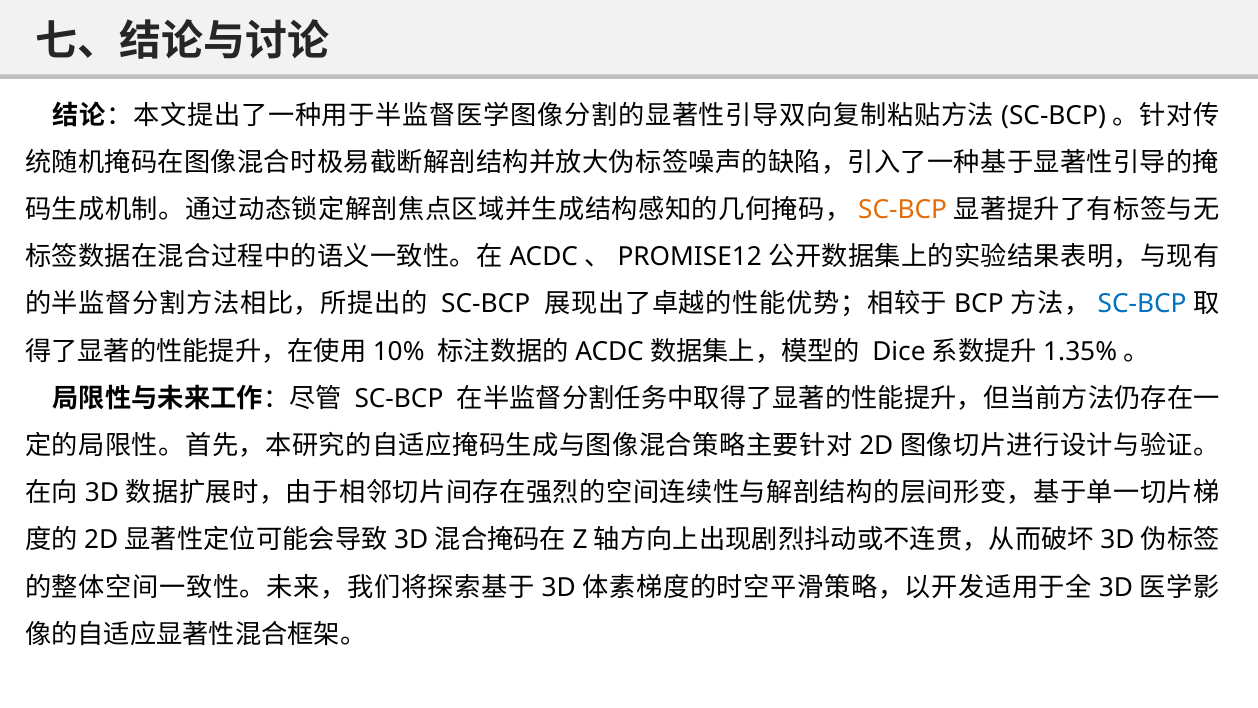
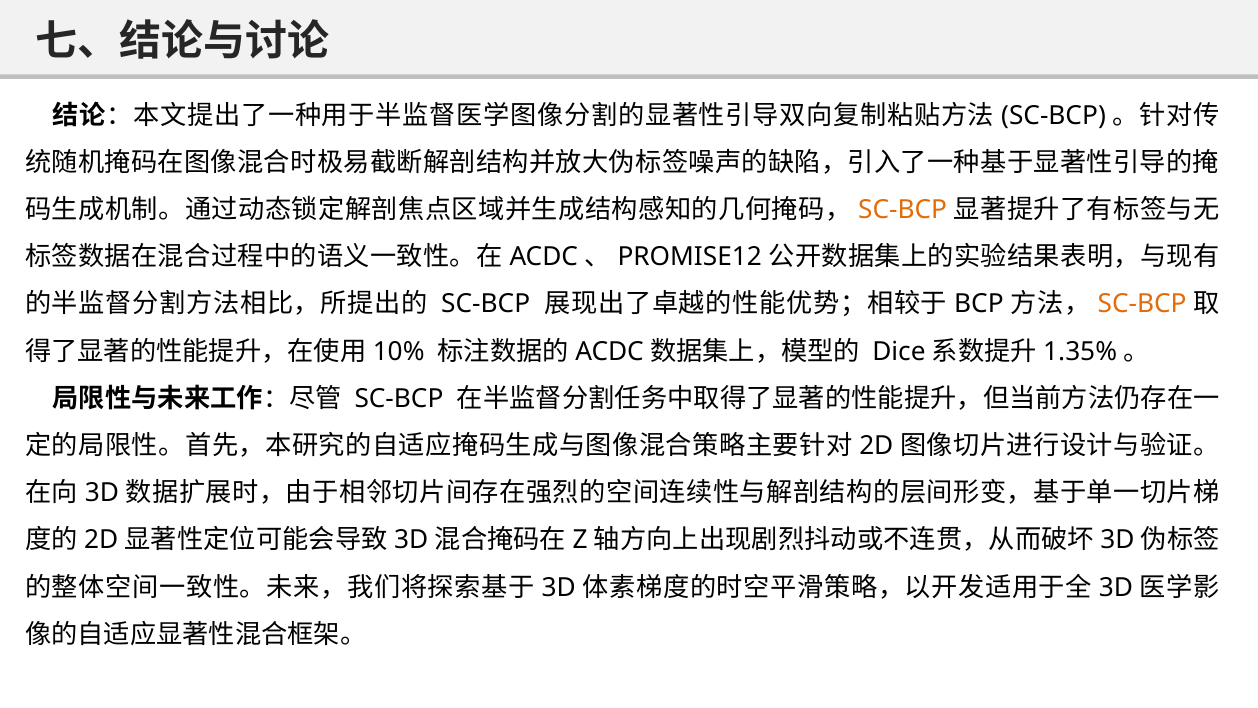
SC-BCP at (1142, 304) colour: blue -> orange
